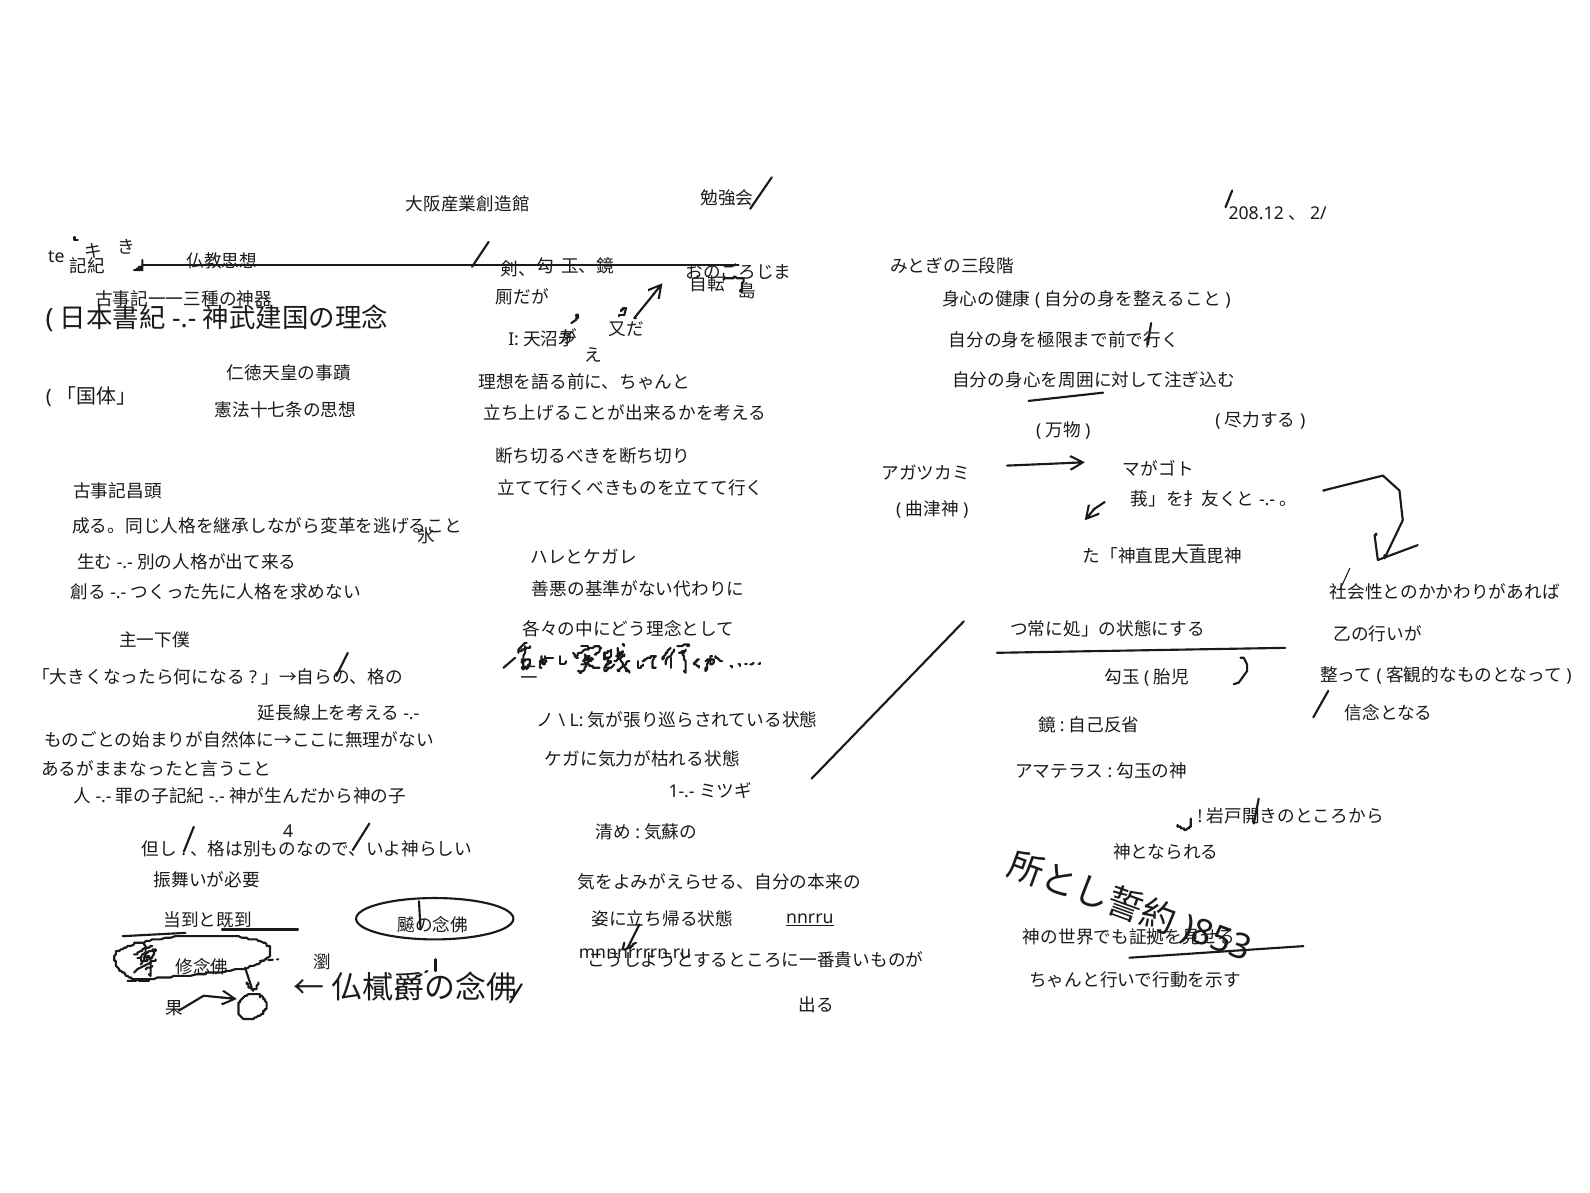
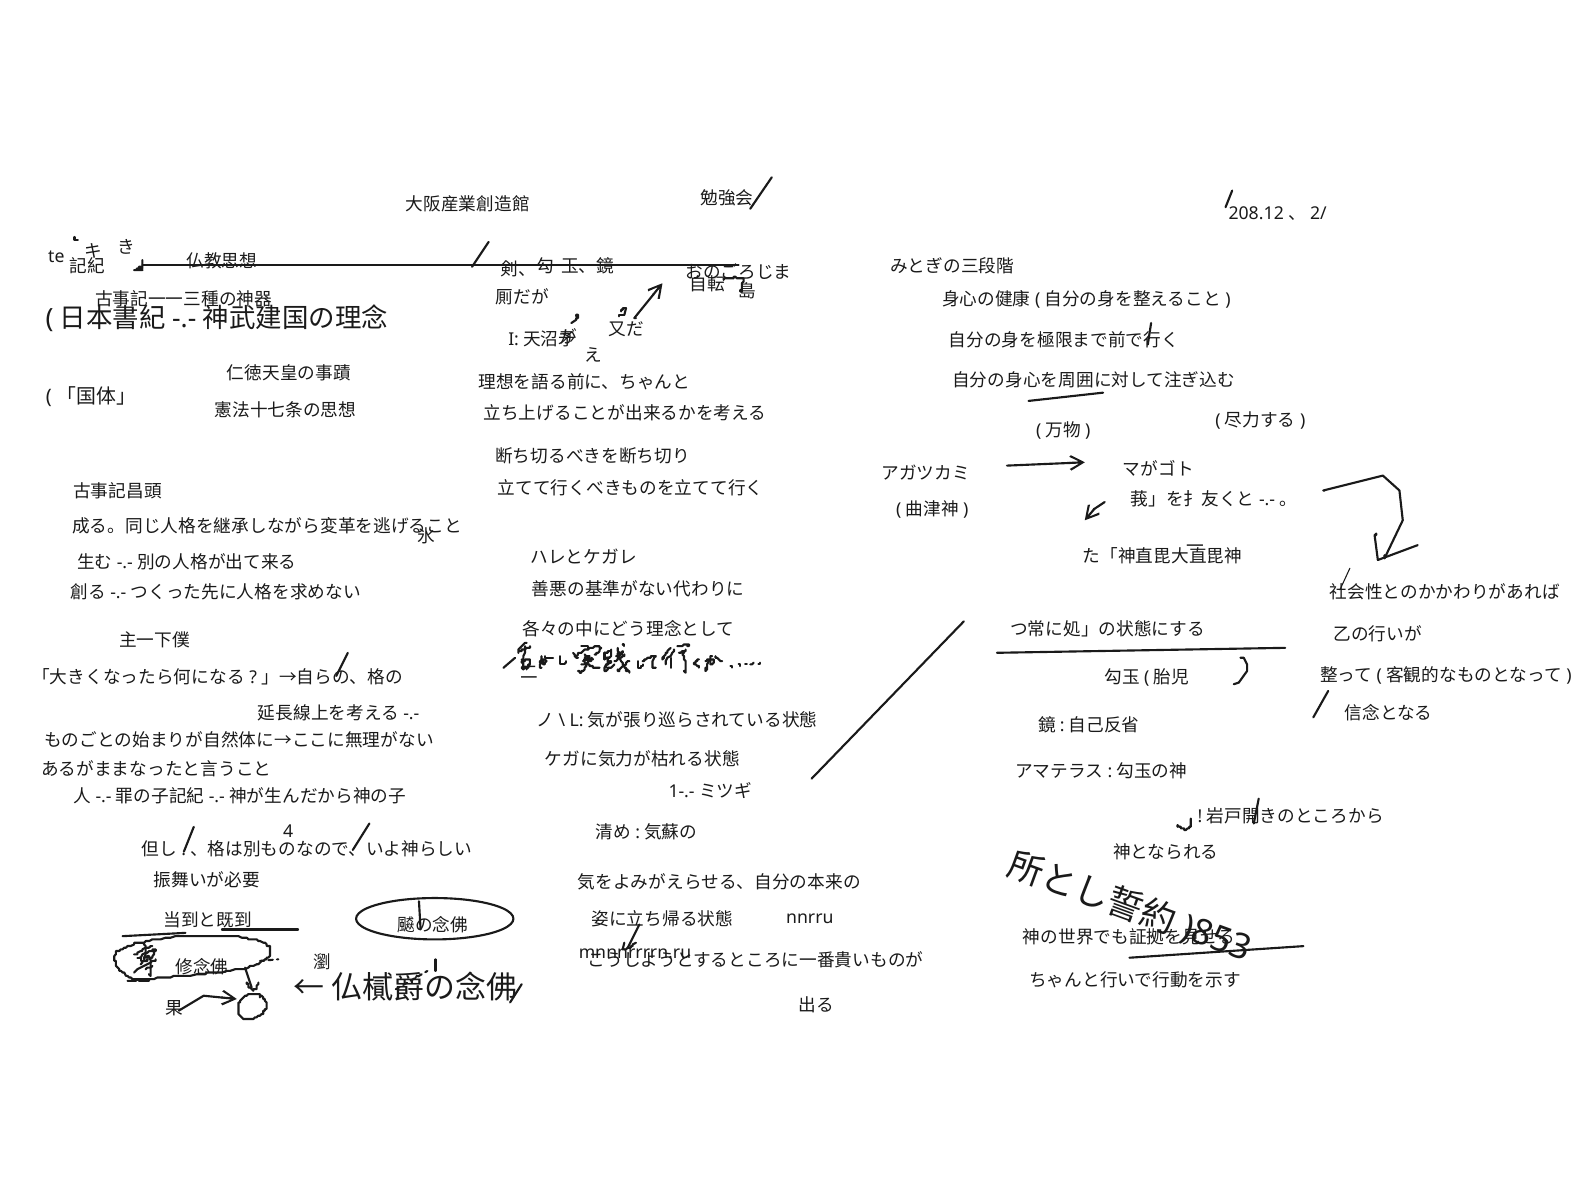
nnrru underline: present -> none
